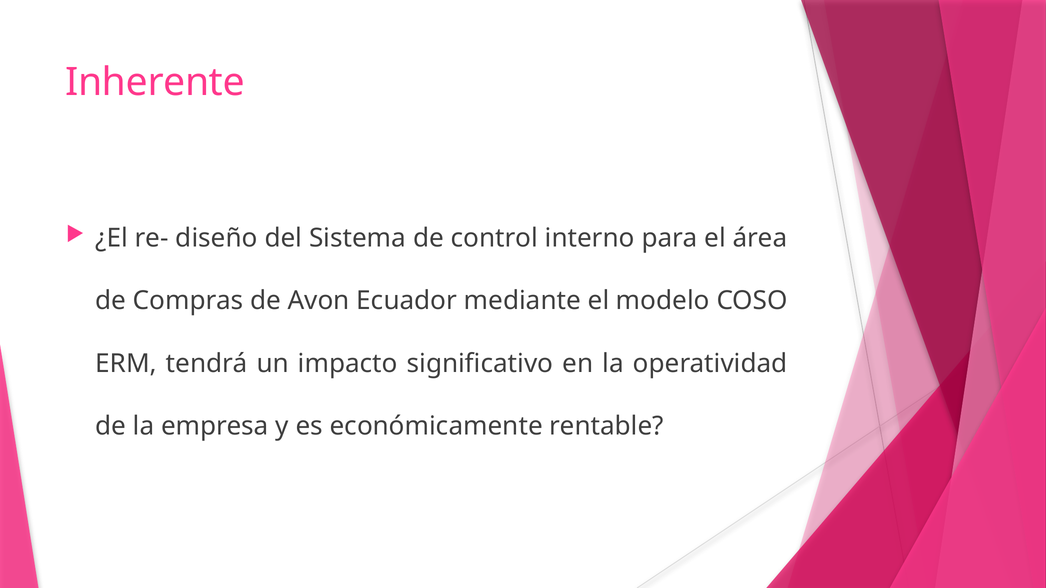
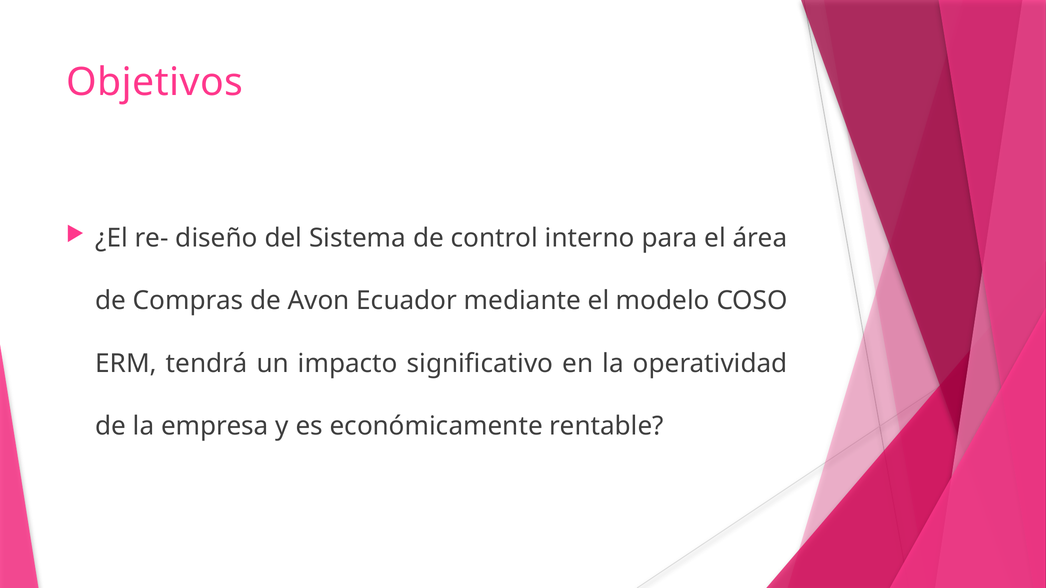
Inherente: Inherente -> Objetivos
